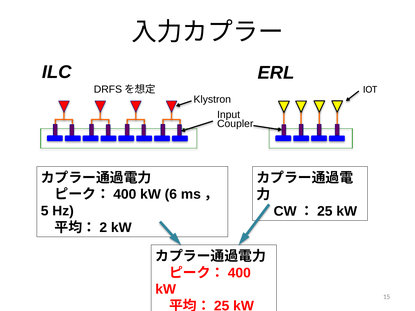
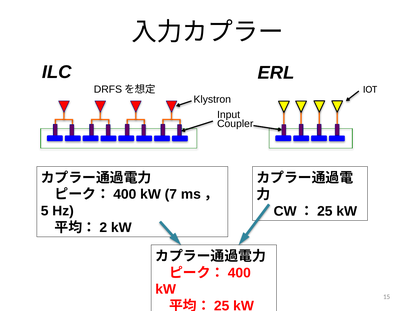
6: 6 -> 7
